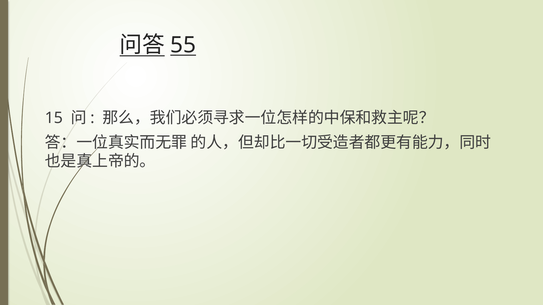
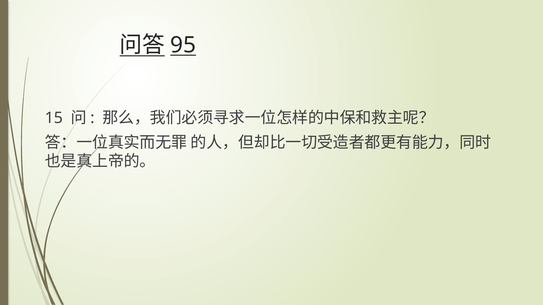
55: 55 -> 95
